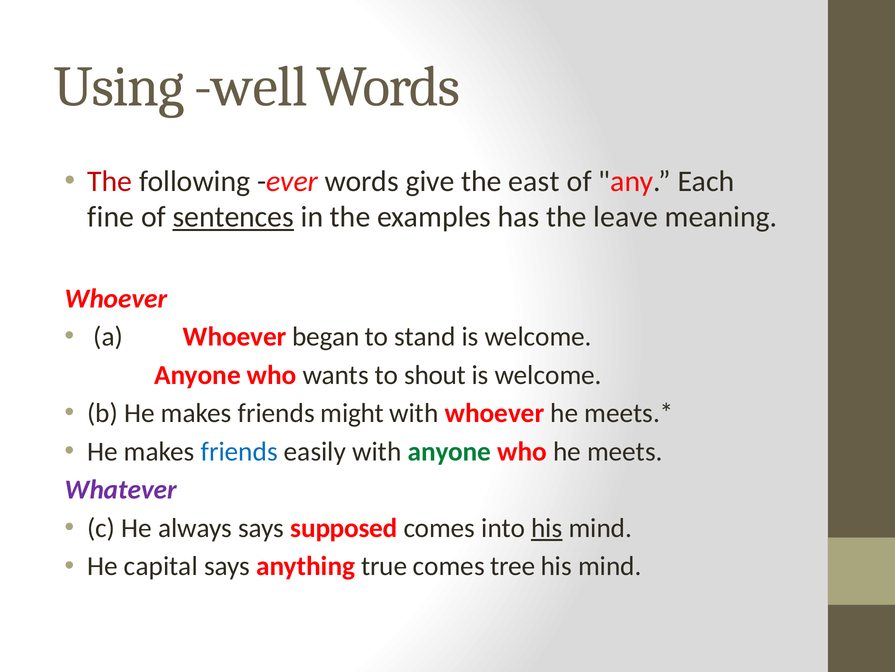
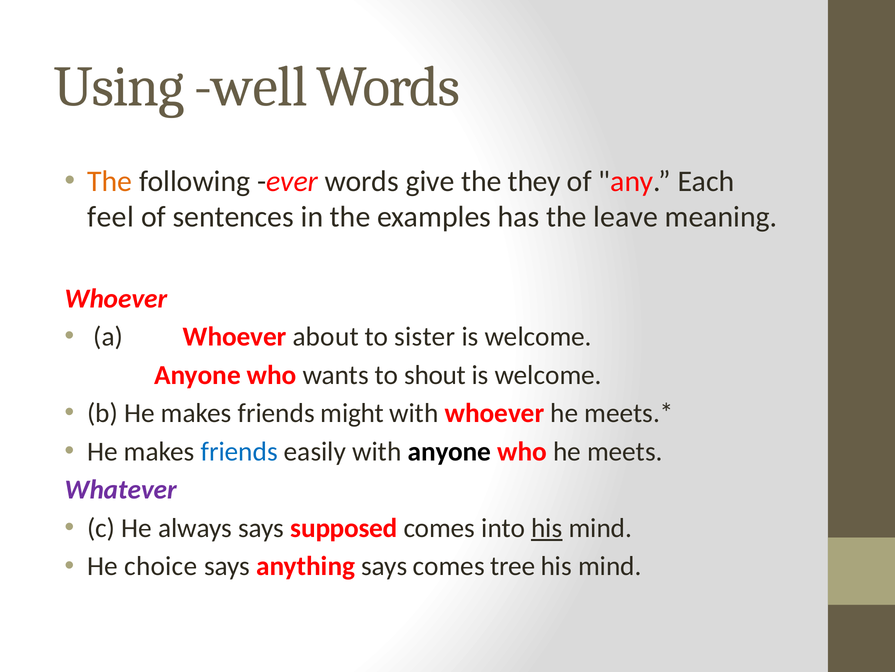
The at (110, 181) colour: red -> orange
east: east -> they
fine: fine -> feel
sentences underline: present -> none
began: began -> about
stand: stand -> sister
anyone at (450, 451) colour: green -> black
capital: capital -> choice
anything true: true -> says
